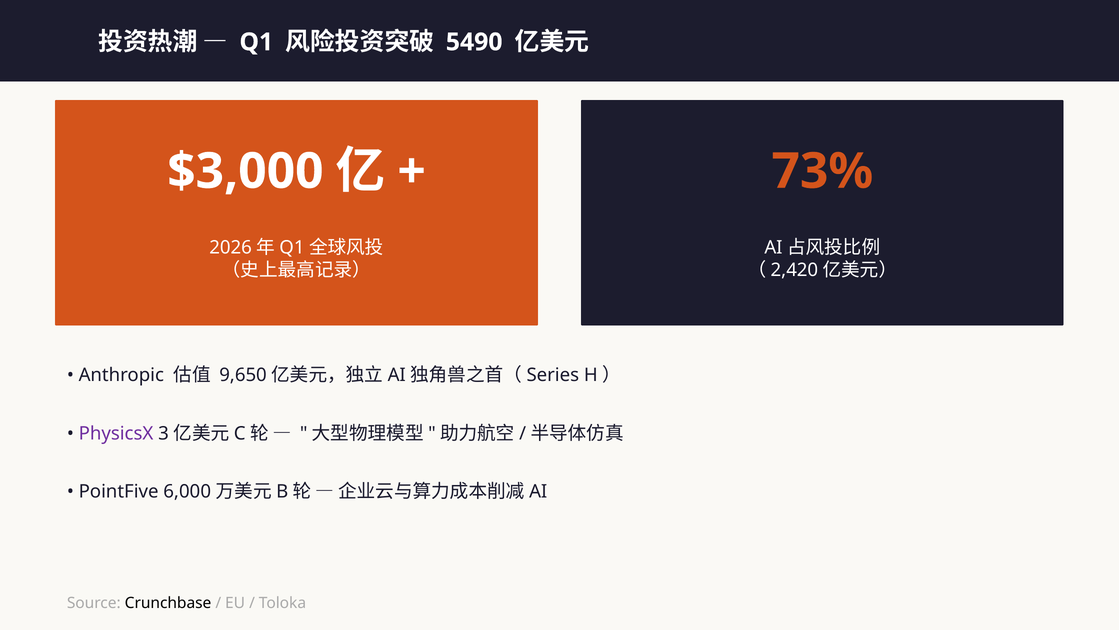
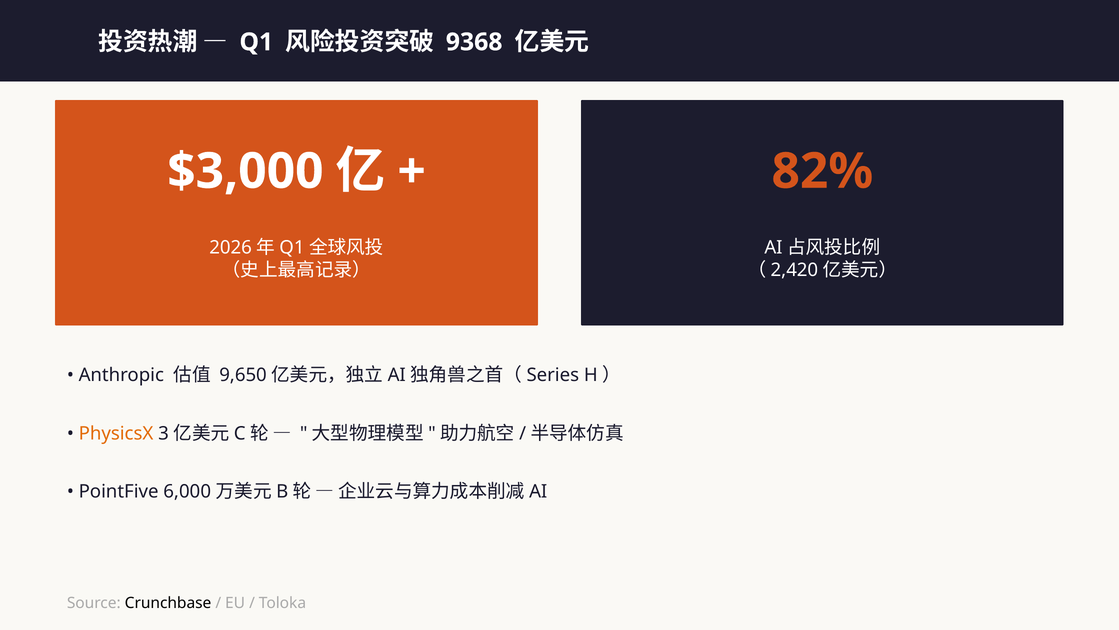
5490: 5490 -> 9368
73%: 73% -> 82%
PhysicsX colour: purple -> orange
